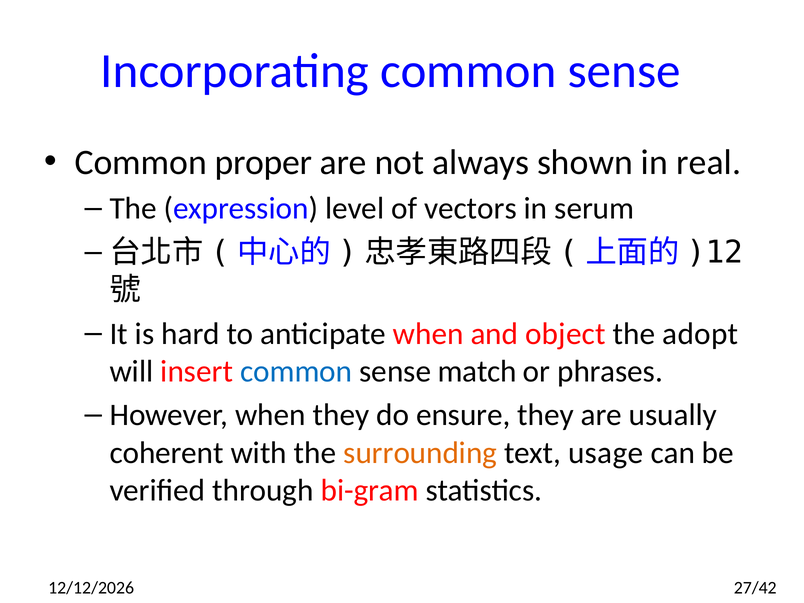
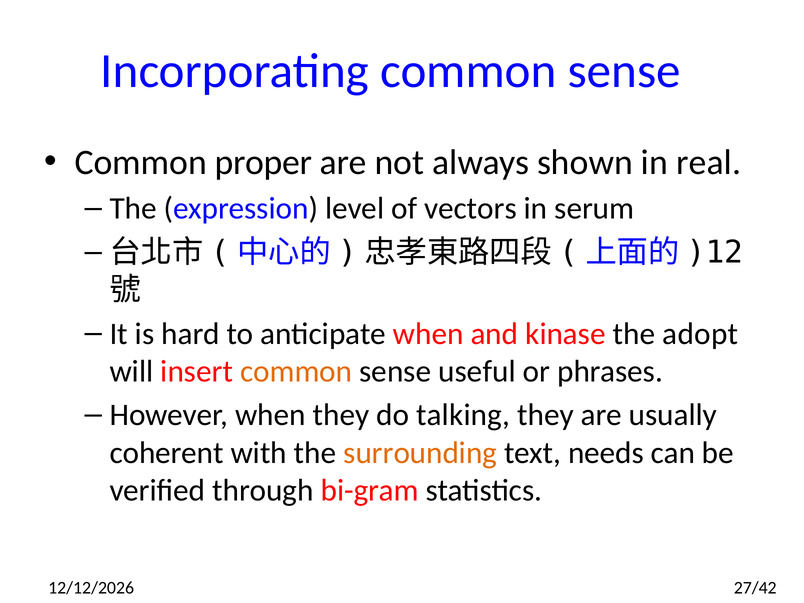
object: object -> kinase
common at (296, 371) colour: blue -> orange
match: match -> useful
ensure: ensure -> talking
usage: usage -> needs
